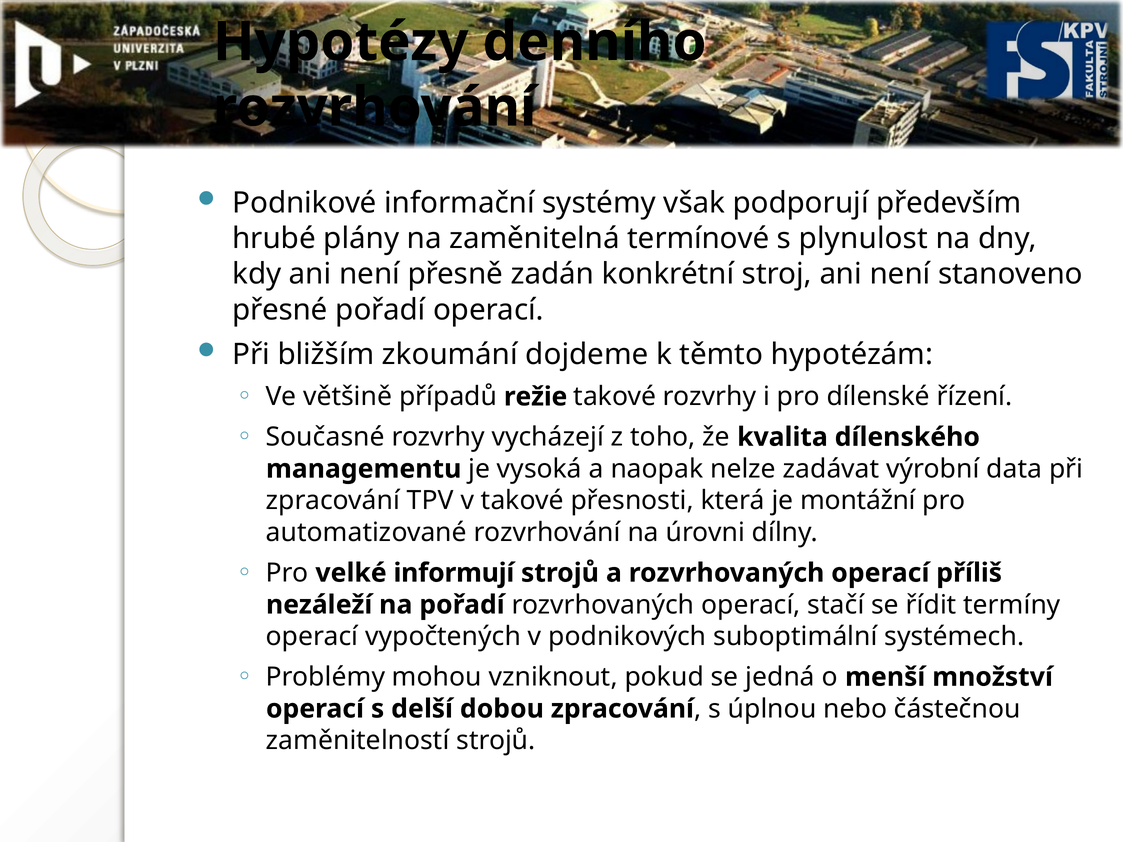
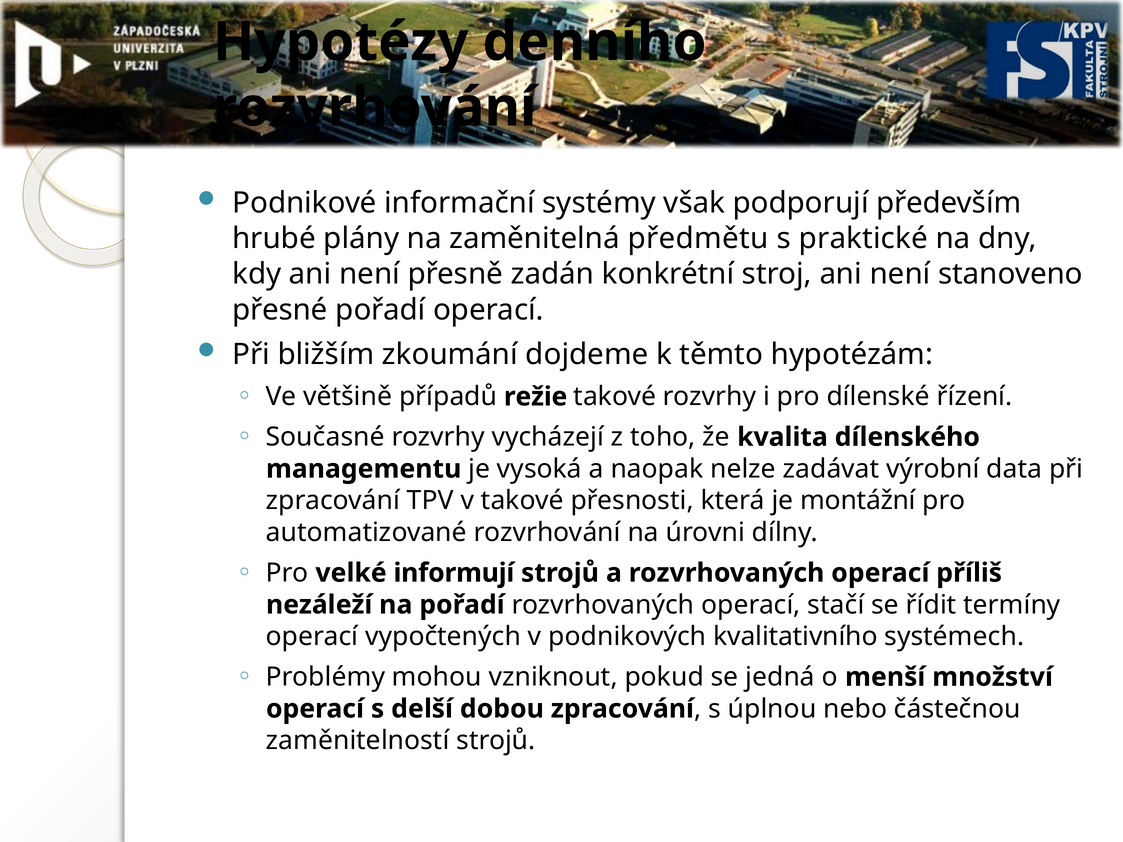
termínové: termínové -> předmětu
plynulost: plynulost -> praktické
suboptimální: suboptimální -> kvalitativního
